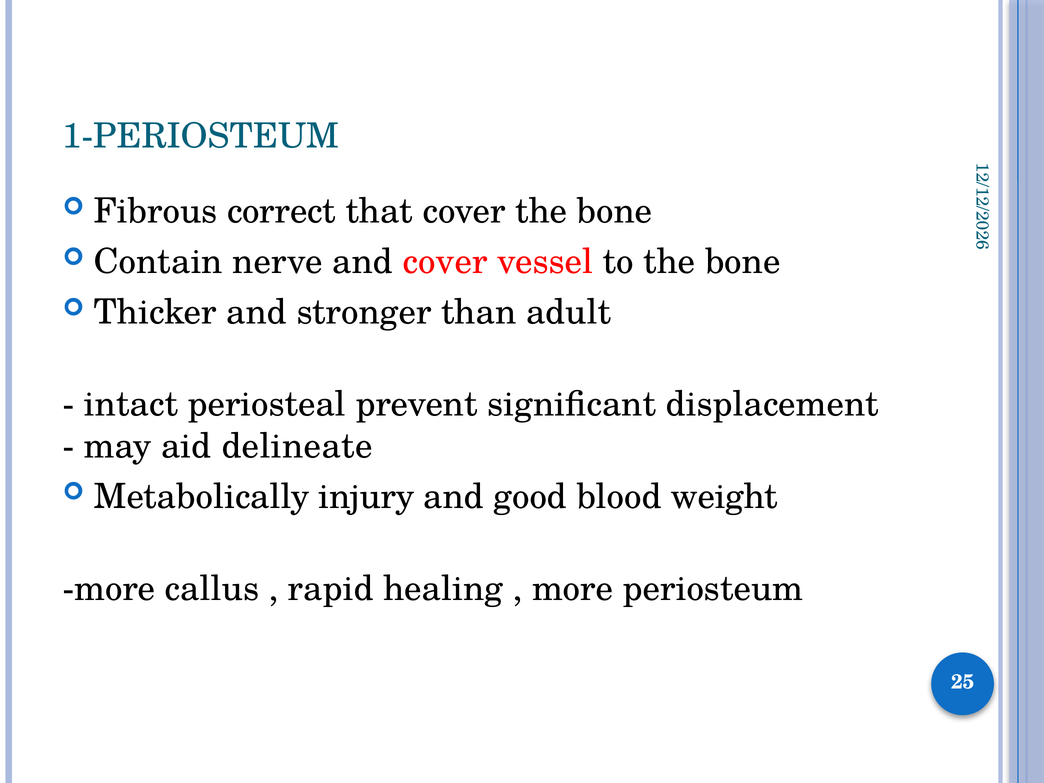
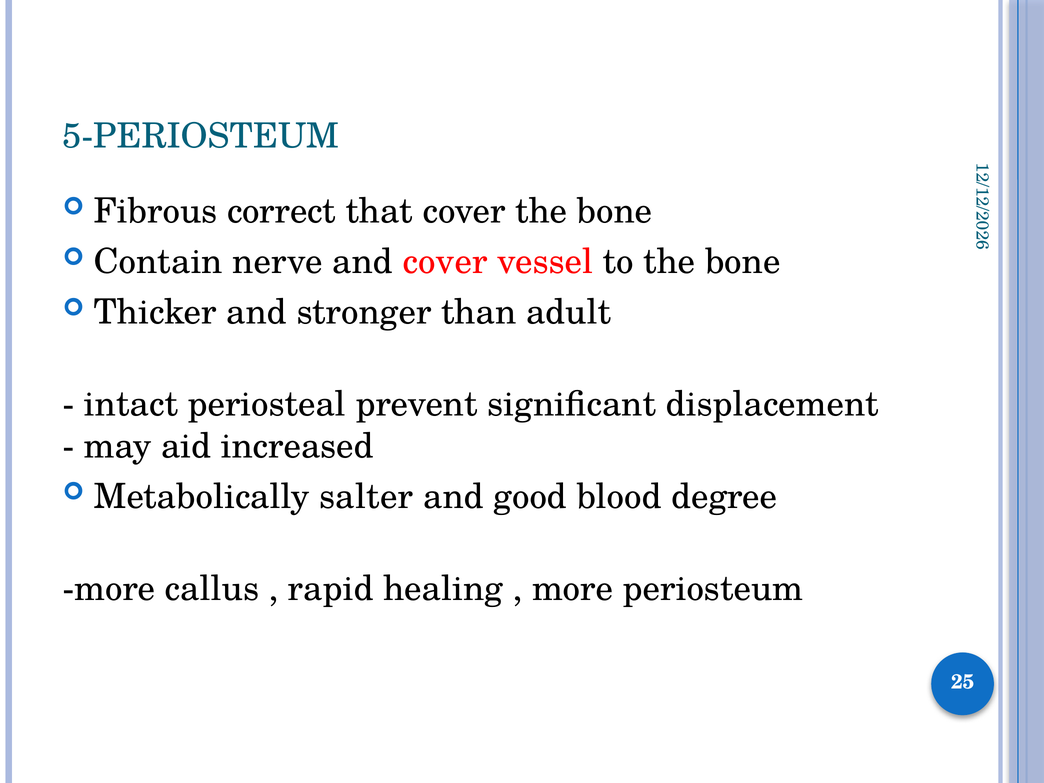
1-PERIOSTEUM: 1-PERIOSTEUM -> 5-PERIOSTEUM
delineate: delineate -> increased
injury: injury -> salter
weight: weight -> degree
